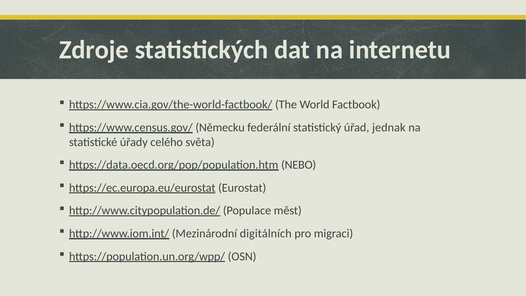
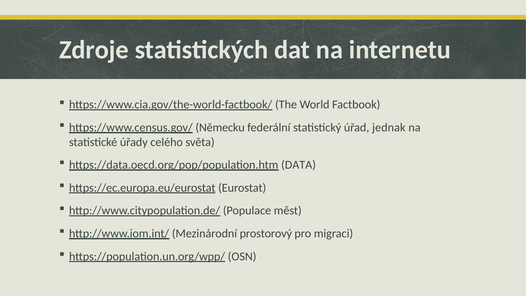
NEBO: NEBO -> DATA
digitálních: digitálních -> prostorový
